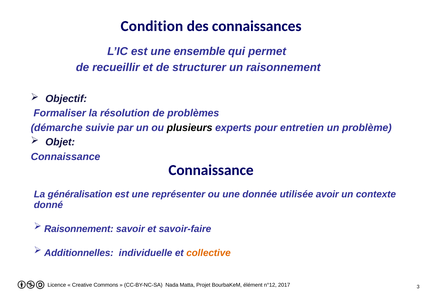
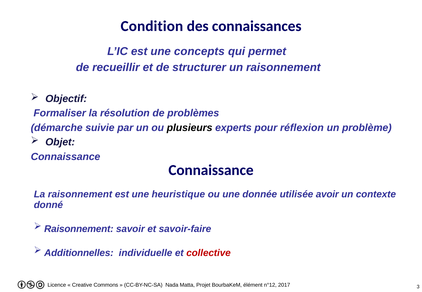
ensemble: ensemble -> concepts
entretien: entretien -> réflexion
La généralisation: généralisation -> raisonnement
représenter: représenter -> heuristique
collective colour: orange -> red
